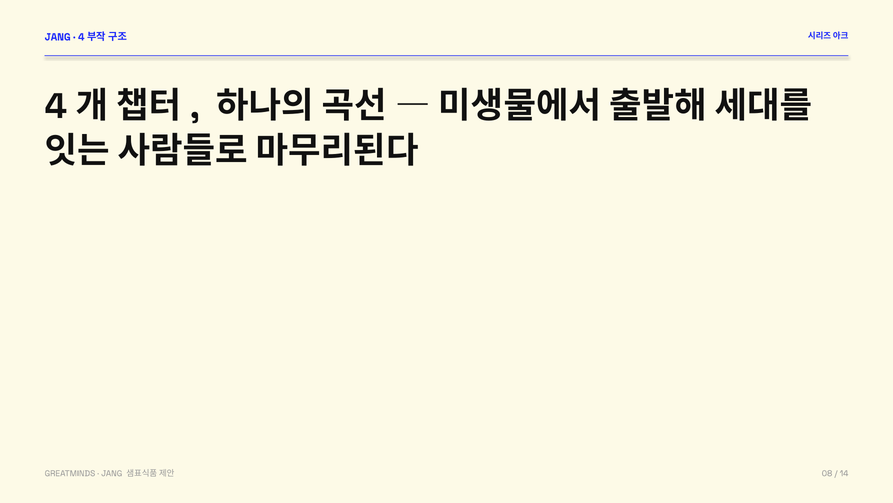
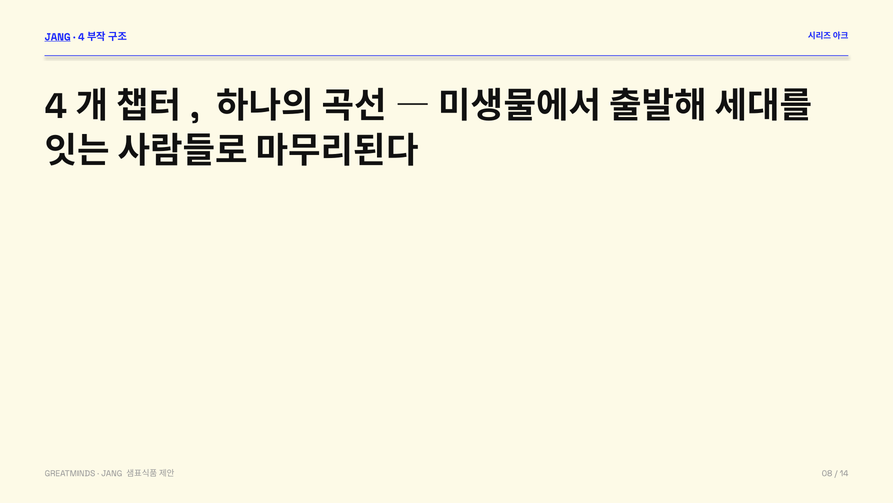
JANG at (58, 37) underline: none -> present
